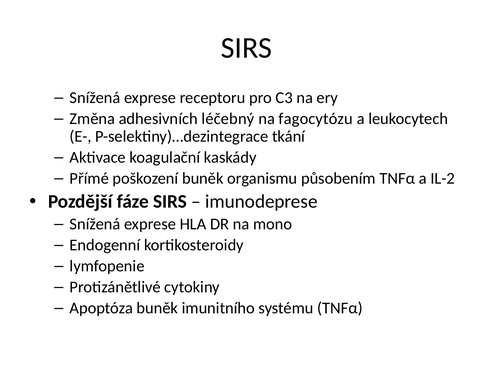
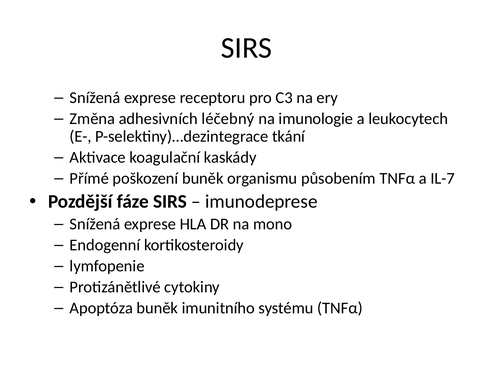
fagocytózu: fagocytózu -> imunologie
IL-2: IL-2 -> IL-7
